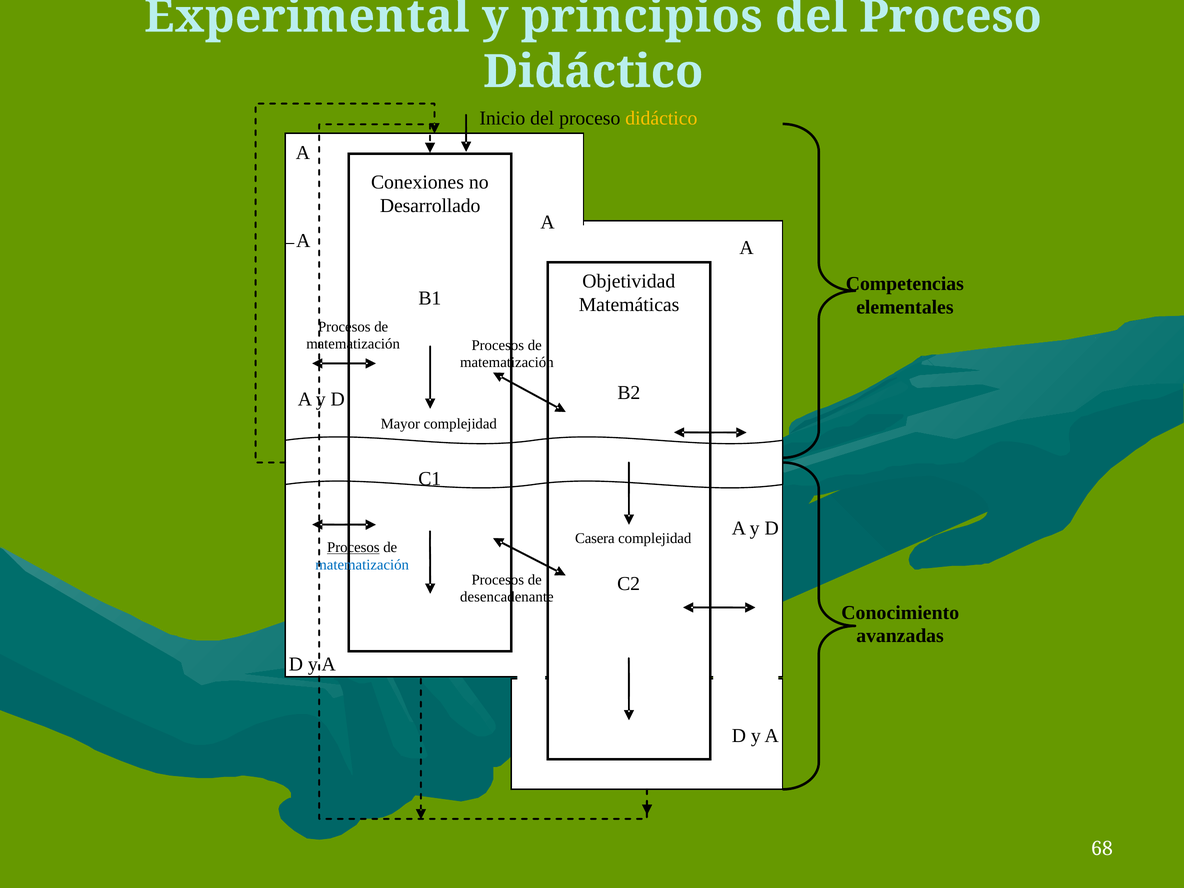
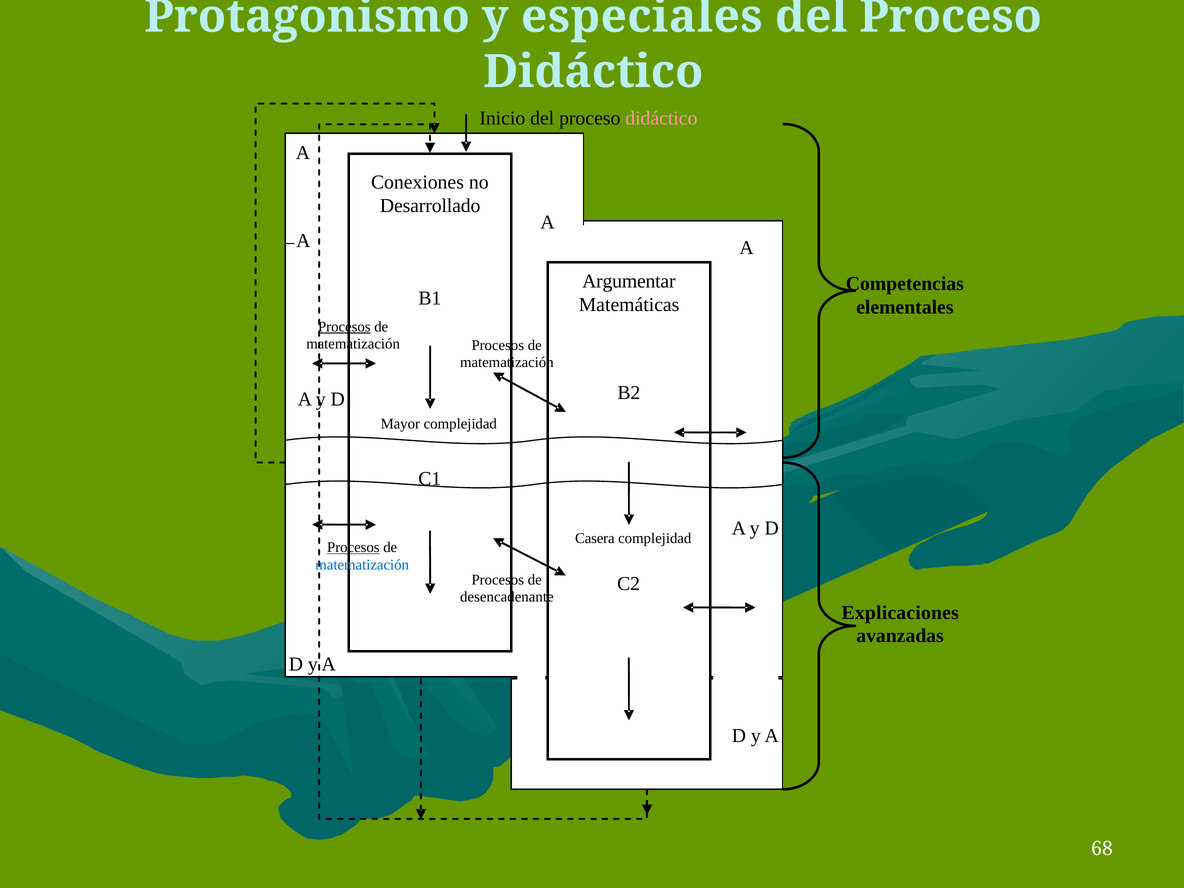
Experimental: Experimental -> Protagonismo
principios: principios -> especiales
didáctico at (661, 118) colour: yellow -> pink
Objetividad: Objetividad -> Argumentar
Procesos at (344, 327) underline: none -> present
Conocimiento: Conocimiento -> Explicaciones
